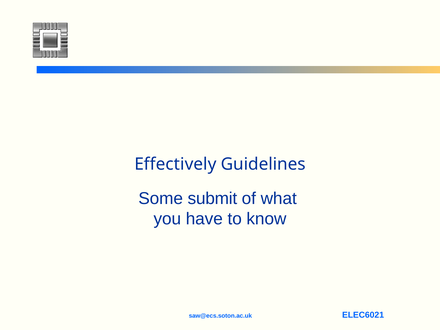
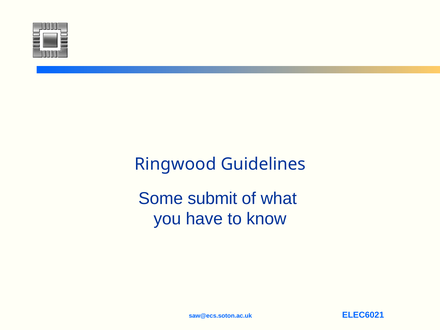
Effectively: Effectively -> Ringwood
